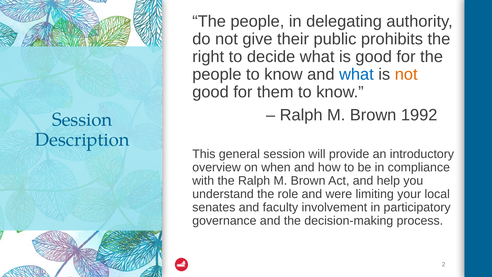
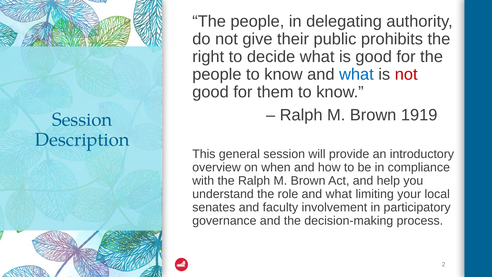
not at (406, 74) colour: orange -> red
1992: 1992 -> 1919
role and were: were -> what
